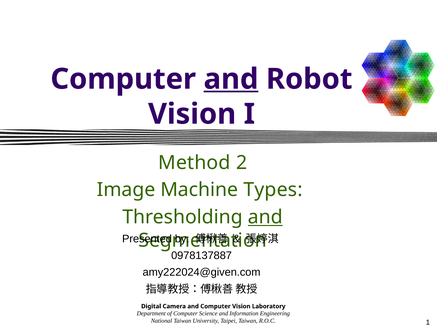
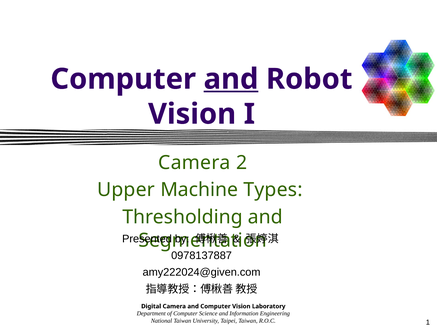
Method at (194, 163): Method -> Camera
Image: Image -> Upper
and at (265, 217) underline: present -> none
